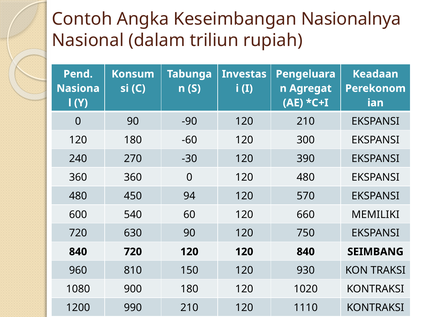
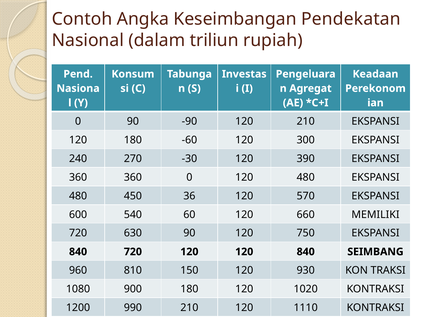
Nasionalnya: Nasionalnya -> Pendekatan
94: 94 -> 36
